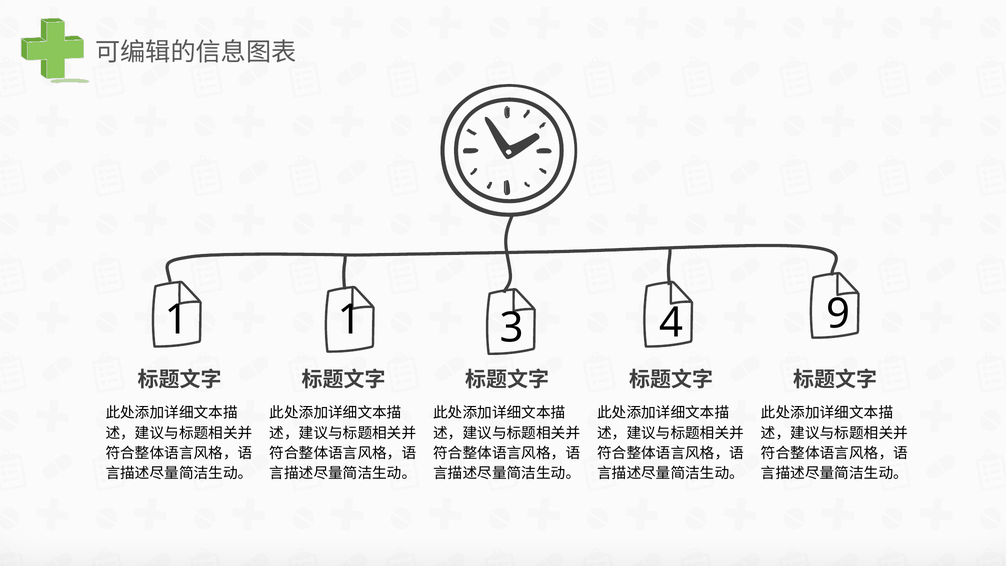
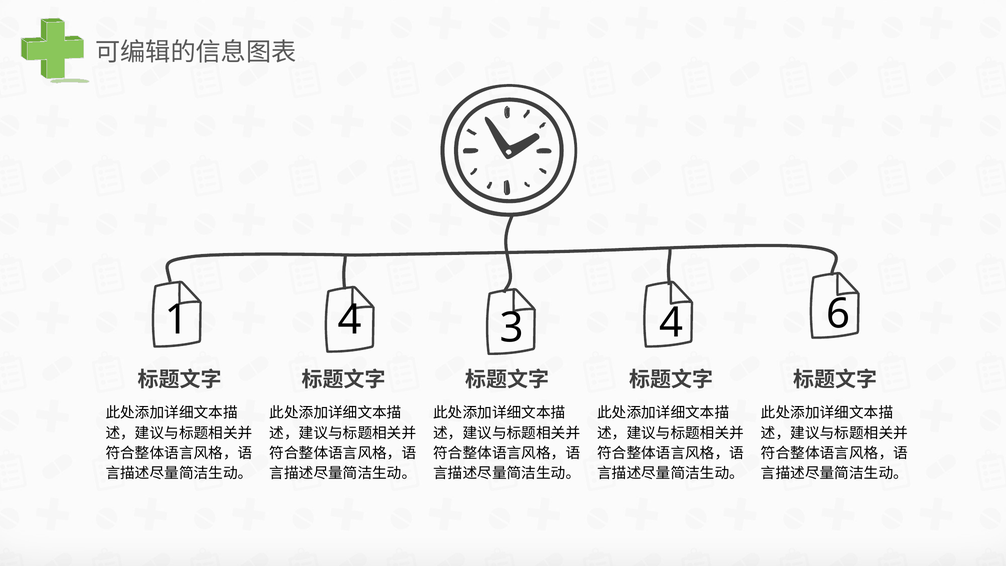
1 1: 1 -> 4
9: 9 -> 6
